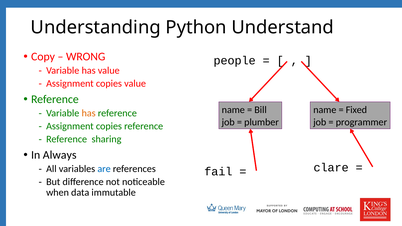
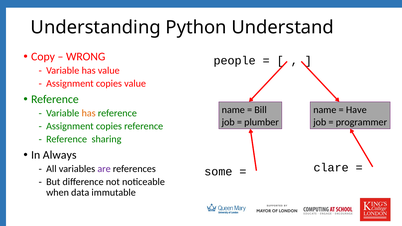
Fixed: Fixed -> Have
are colour: blue -> purple
fail: fail -> some
